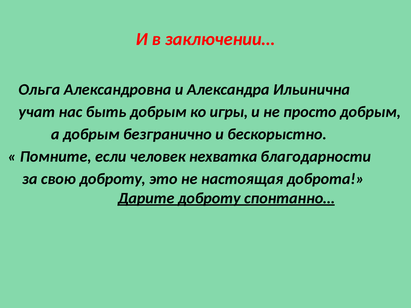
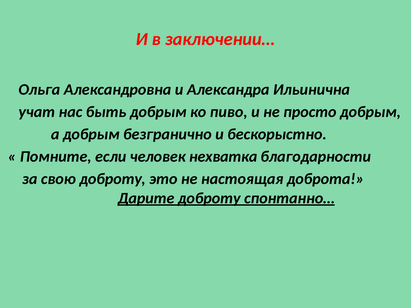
игры: игры -> пиво
